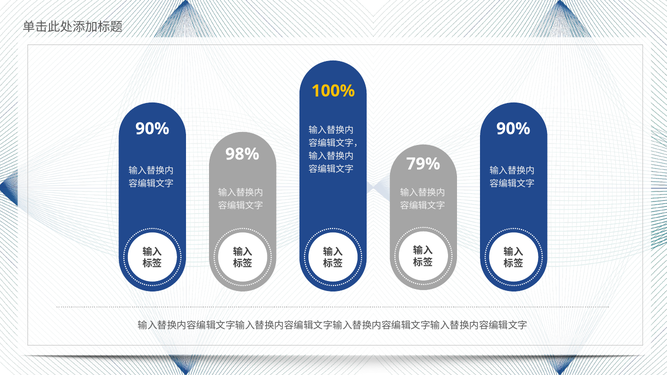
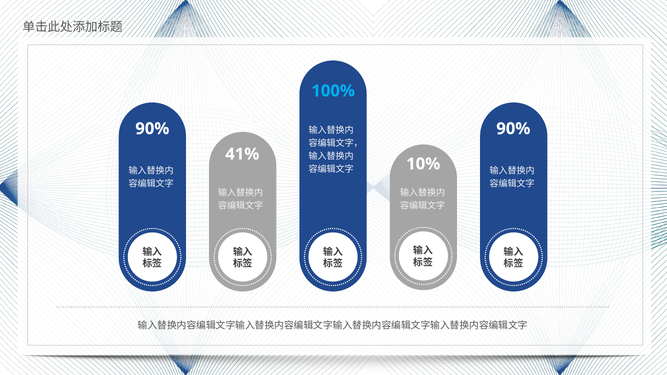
100% colour: yellow -> light blue
98%: 98% -> 41%
79%: 79% -> 10%
